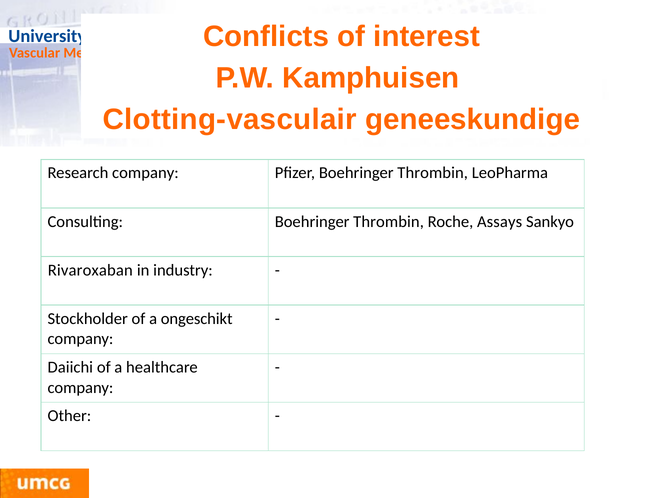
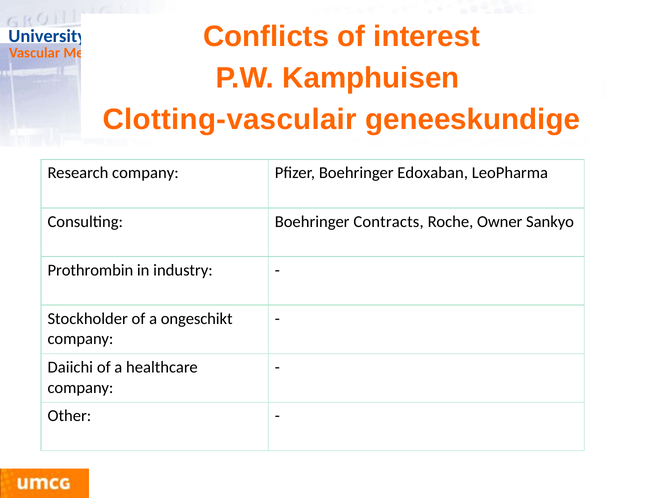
Pfizer Boehringer Thrombin: Thrombin -> Edoxaban
Consulting Boehringer Thrombin: Thrombin -> Contracts
Assays: Assays -> Owner
Rivaroxaban: Rivaroxaban -> Prothrombin
